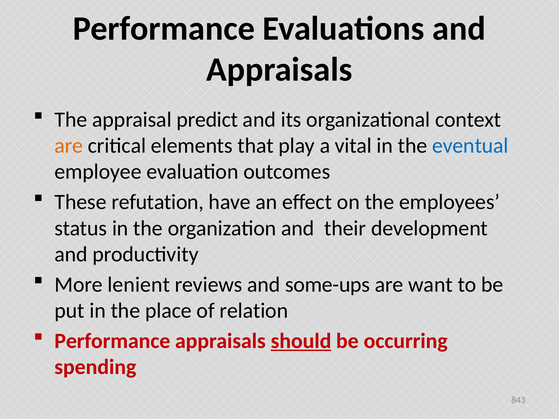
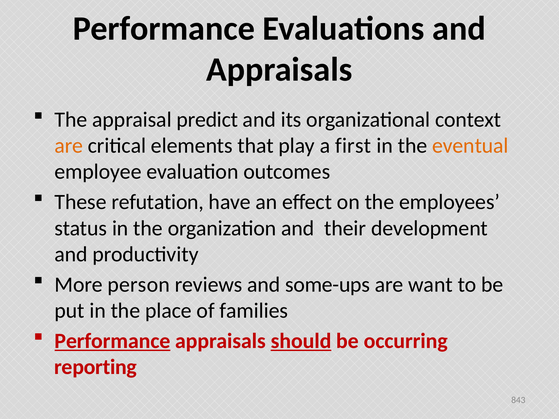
vital: vital -> first
eventual colour: blue -> orange
lenient: lenient -> person
relation: relation -> families
Performance at (112, 341) underline: none -> present
spending: spending -> reporting
